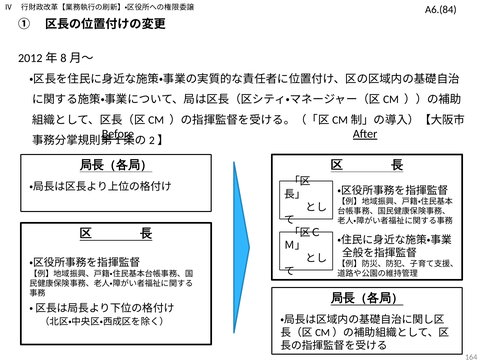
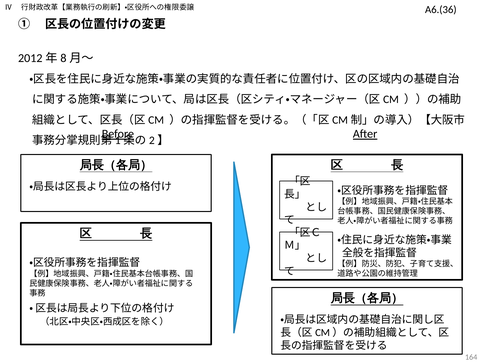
A6.(84: A6.(84 -> A6.(36
